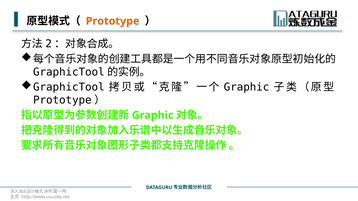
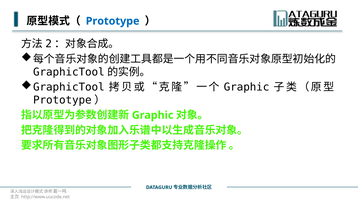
Prototype colour: orange -> blue
